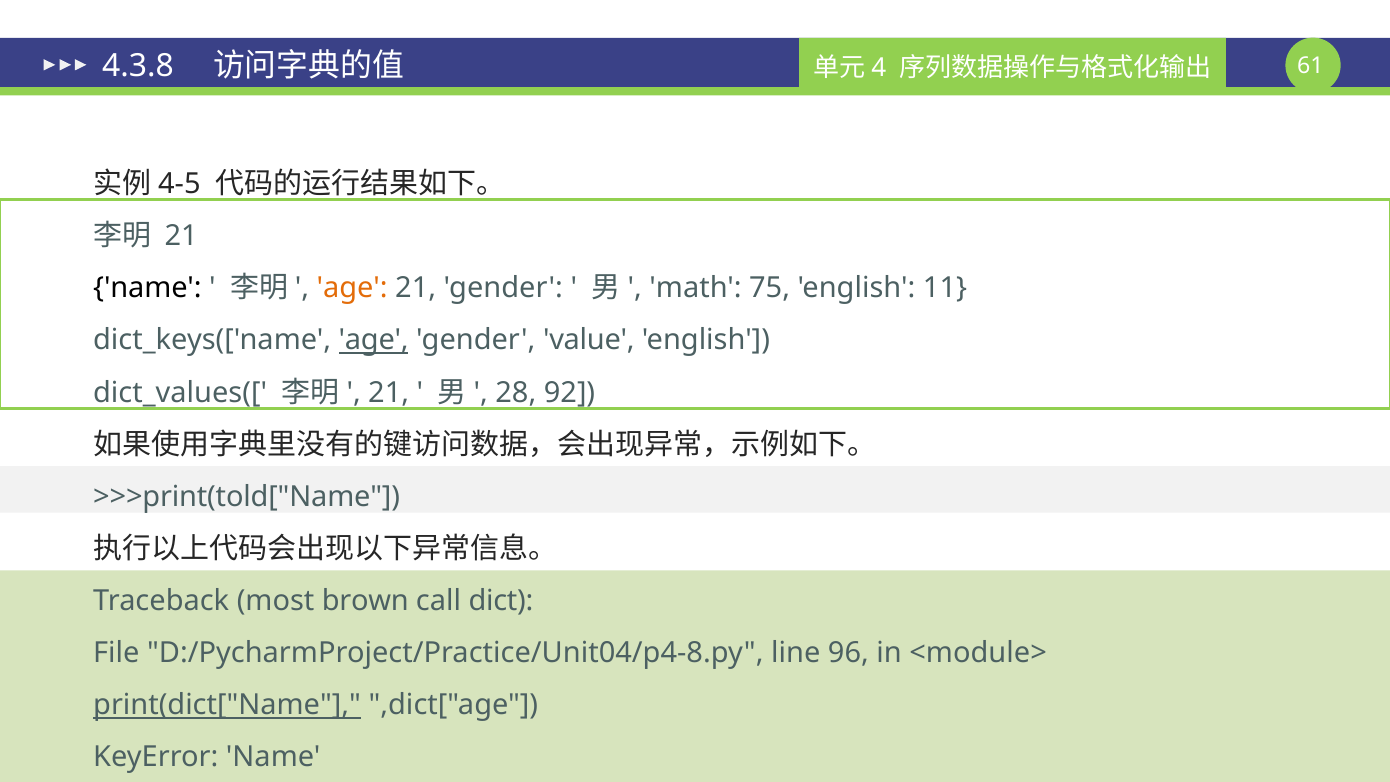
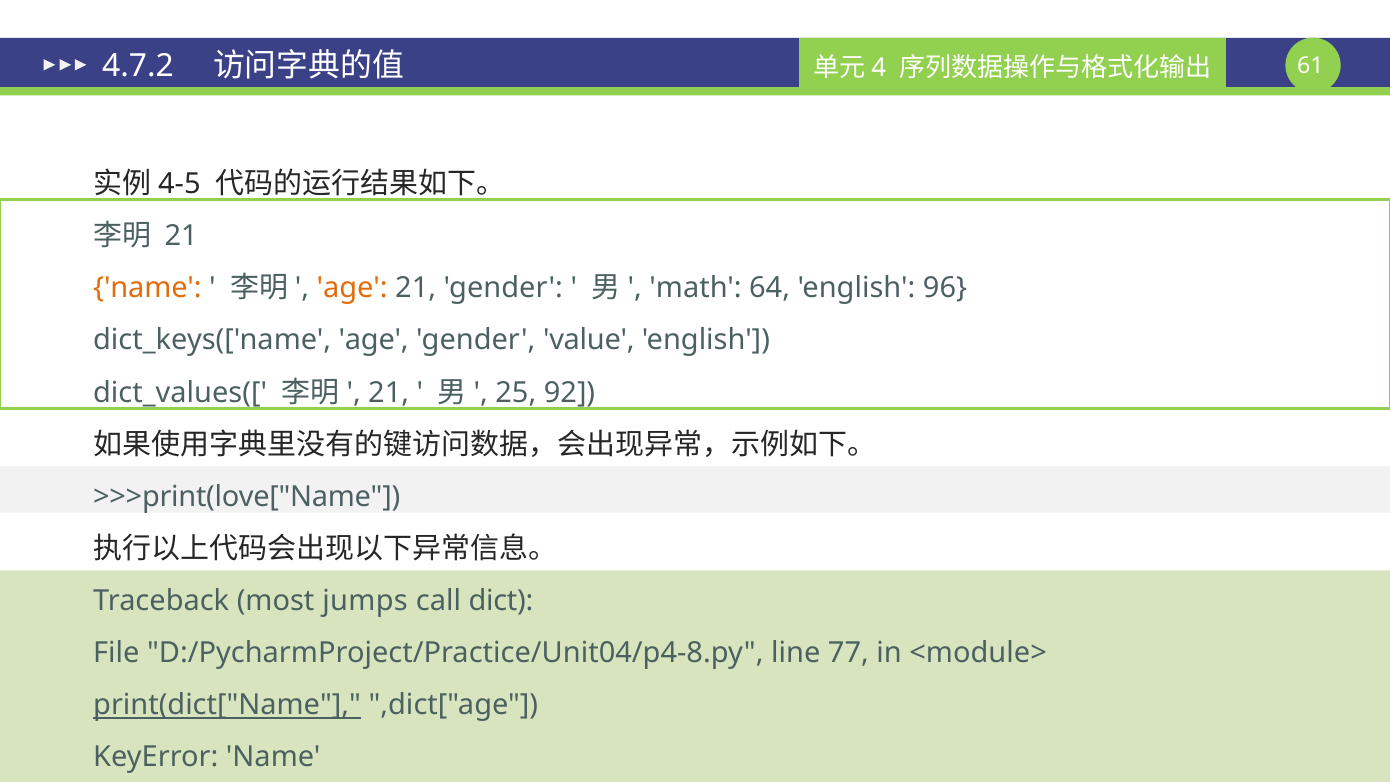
4.3.8: 4.3.8 -> 4.7.2
name at (147, 288) colour: black -> orange
75: 75 -> 64
11: 11 -> 96
age at (374, 340) underline: present -> none
28: 28 -> 25
>>>print(told["Name: >>>print(told["Name -> >>>print(love["Name
brown: brown -> jumps
96: 96 -> 77
